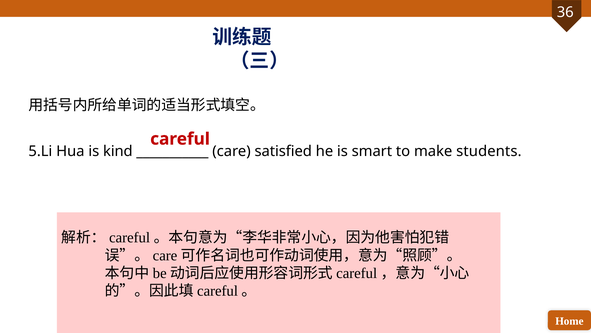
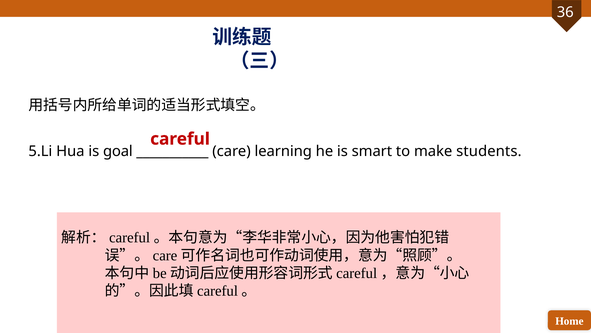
kind: kind -> goal
satisfied: satisfied -> learning
